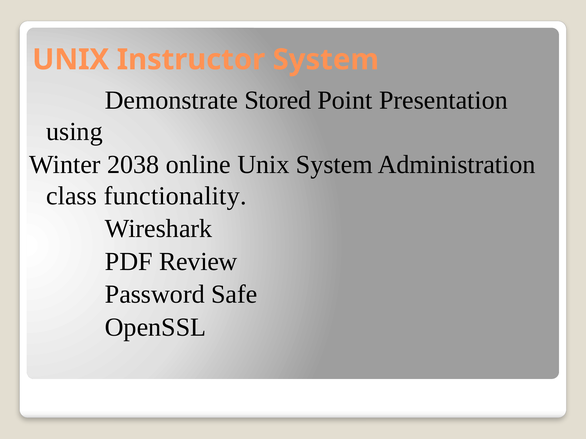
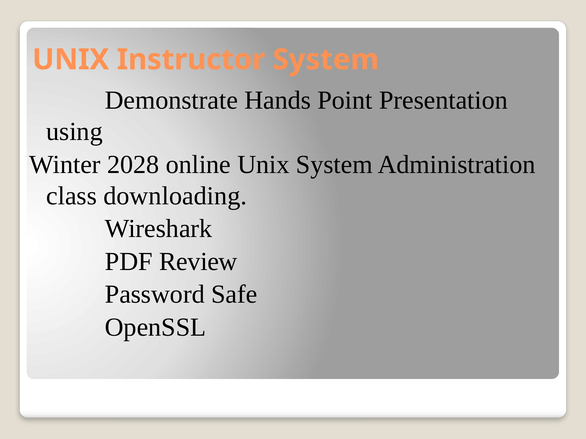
Stored: Stored -> Hands
2038: 2038 -> 2028
functionality: functionality -> downloading
